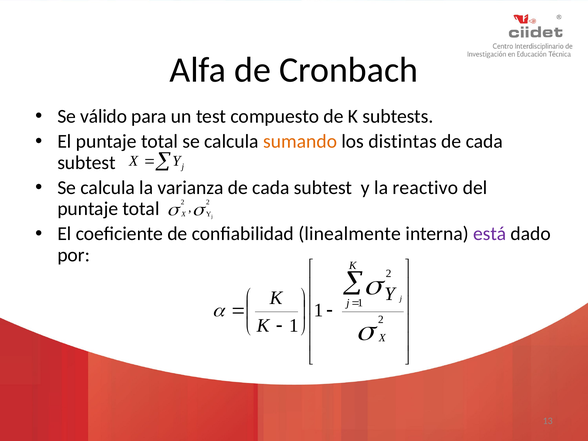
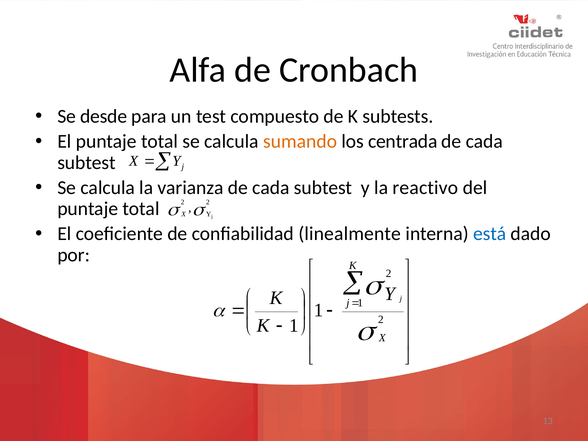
válido: válido -> desde
distintas: distintas -> centrada
está colour: purple -> blue
